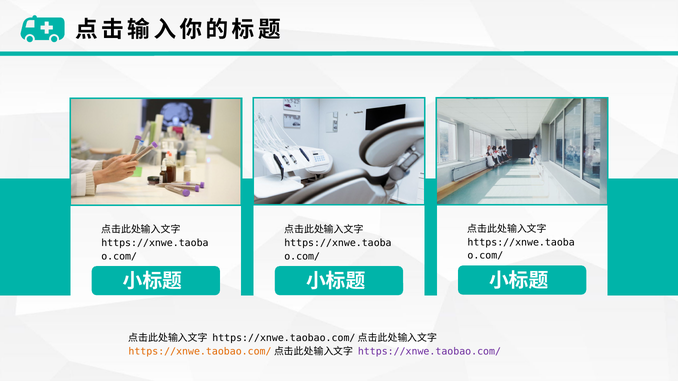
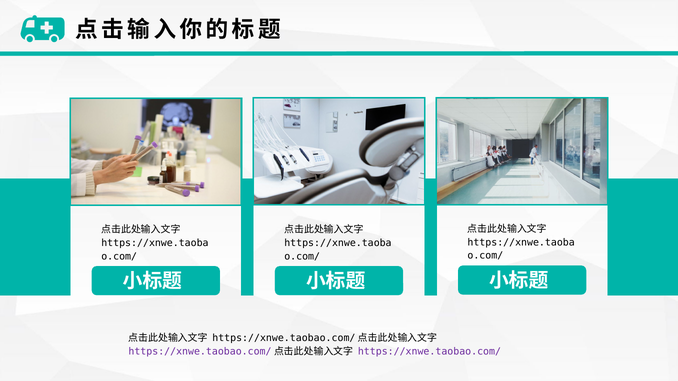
https://xnwe.taobao.com/ at (200, 352) colour: orange -> purple
